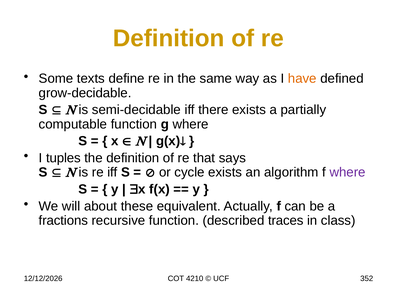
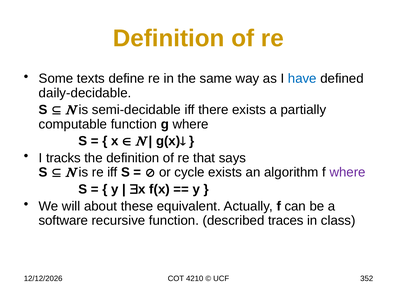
have colour: orange -> blue
grow-decidable: grow-decidable -> daily-decidable
tuples: tuples -> tracks
fractions: fractions -> software
